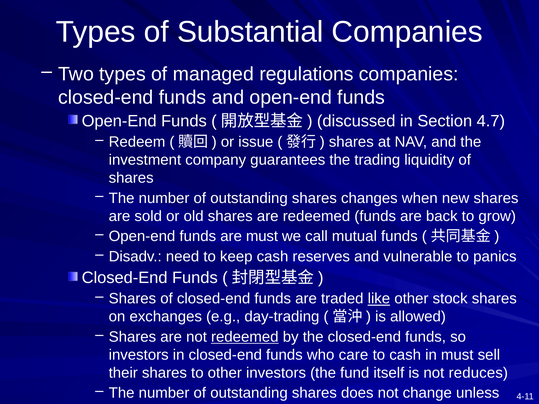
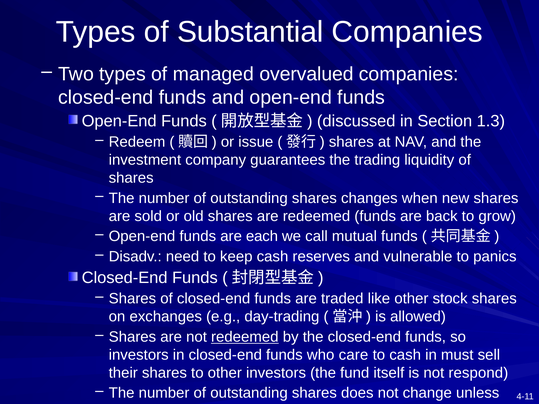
regulations: regulations -> overvalued
4.7: 4.7 -> 1.3
are must: must -> each
like underline: present -> none
reduces: reduces -> respond
